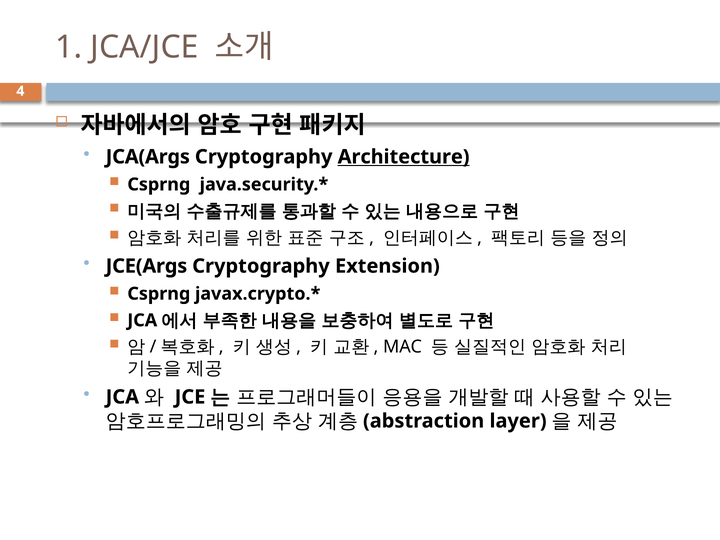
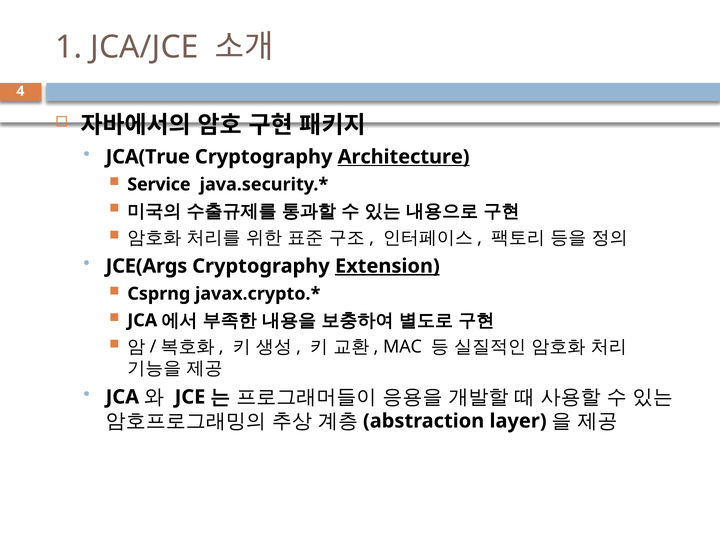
JCA(Args: JCA(Args -> JCA(True
Csprng at (159, 184): Csprng -> Service
Extension underline: none -> present
